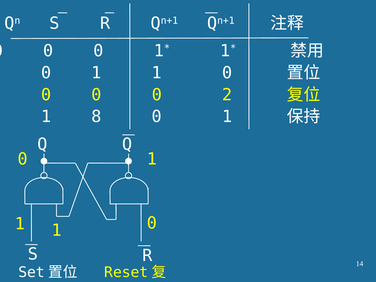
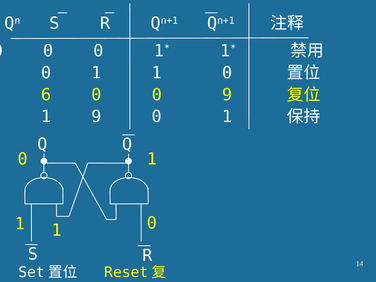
0 at (46, 95): 0 -> 6
0 2: 2 -> 9
1 8: 8 -> 9
